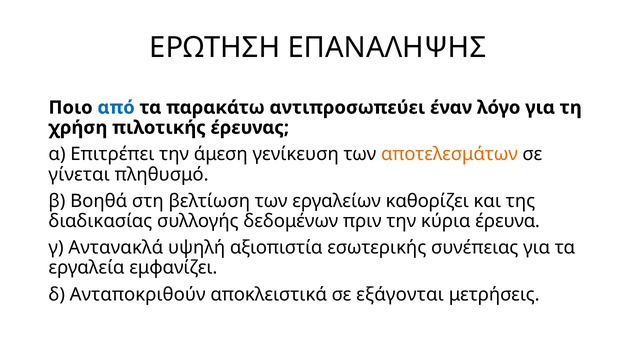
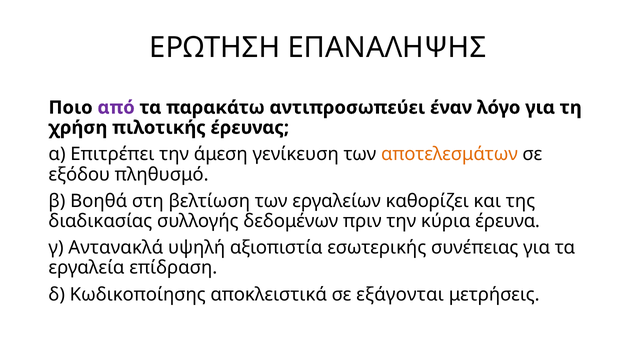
από colour: blue -> purple
γίνεται: γίνεται -> εξόδου
εμφανίζει: εμφανίζει -> επίδραση
Ανταποκριθούν: Ανταποκριθούν -> Κωδικοποίησης
